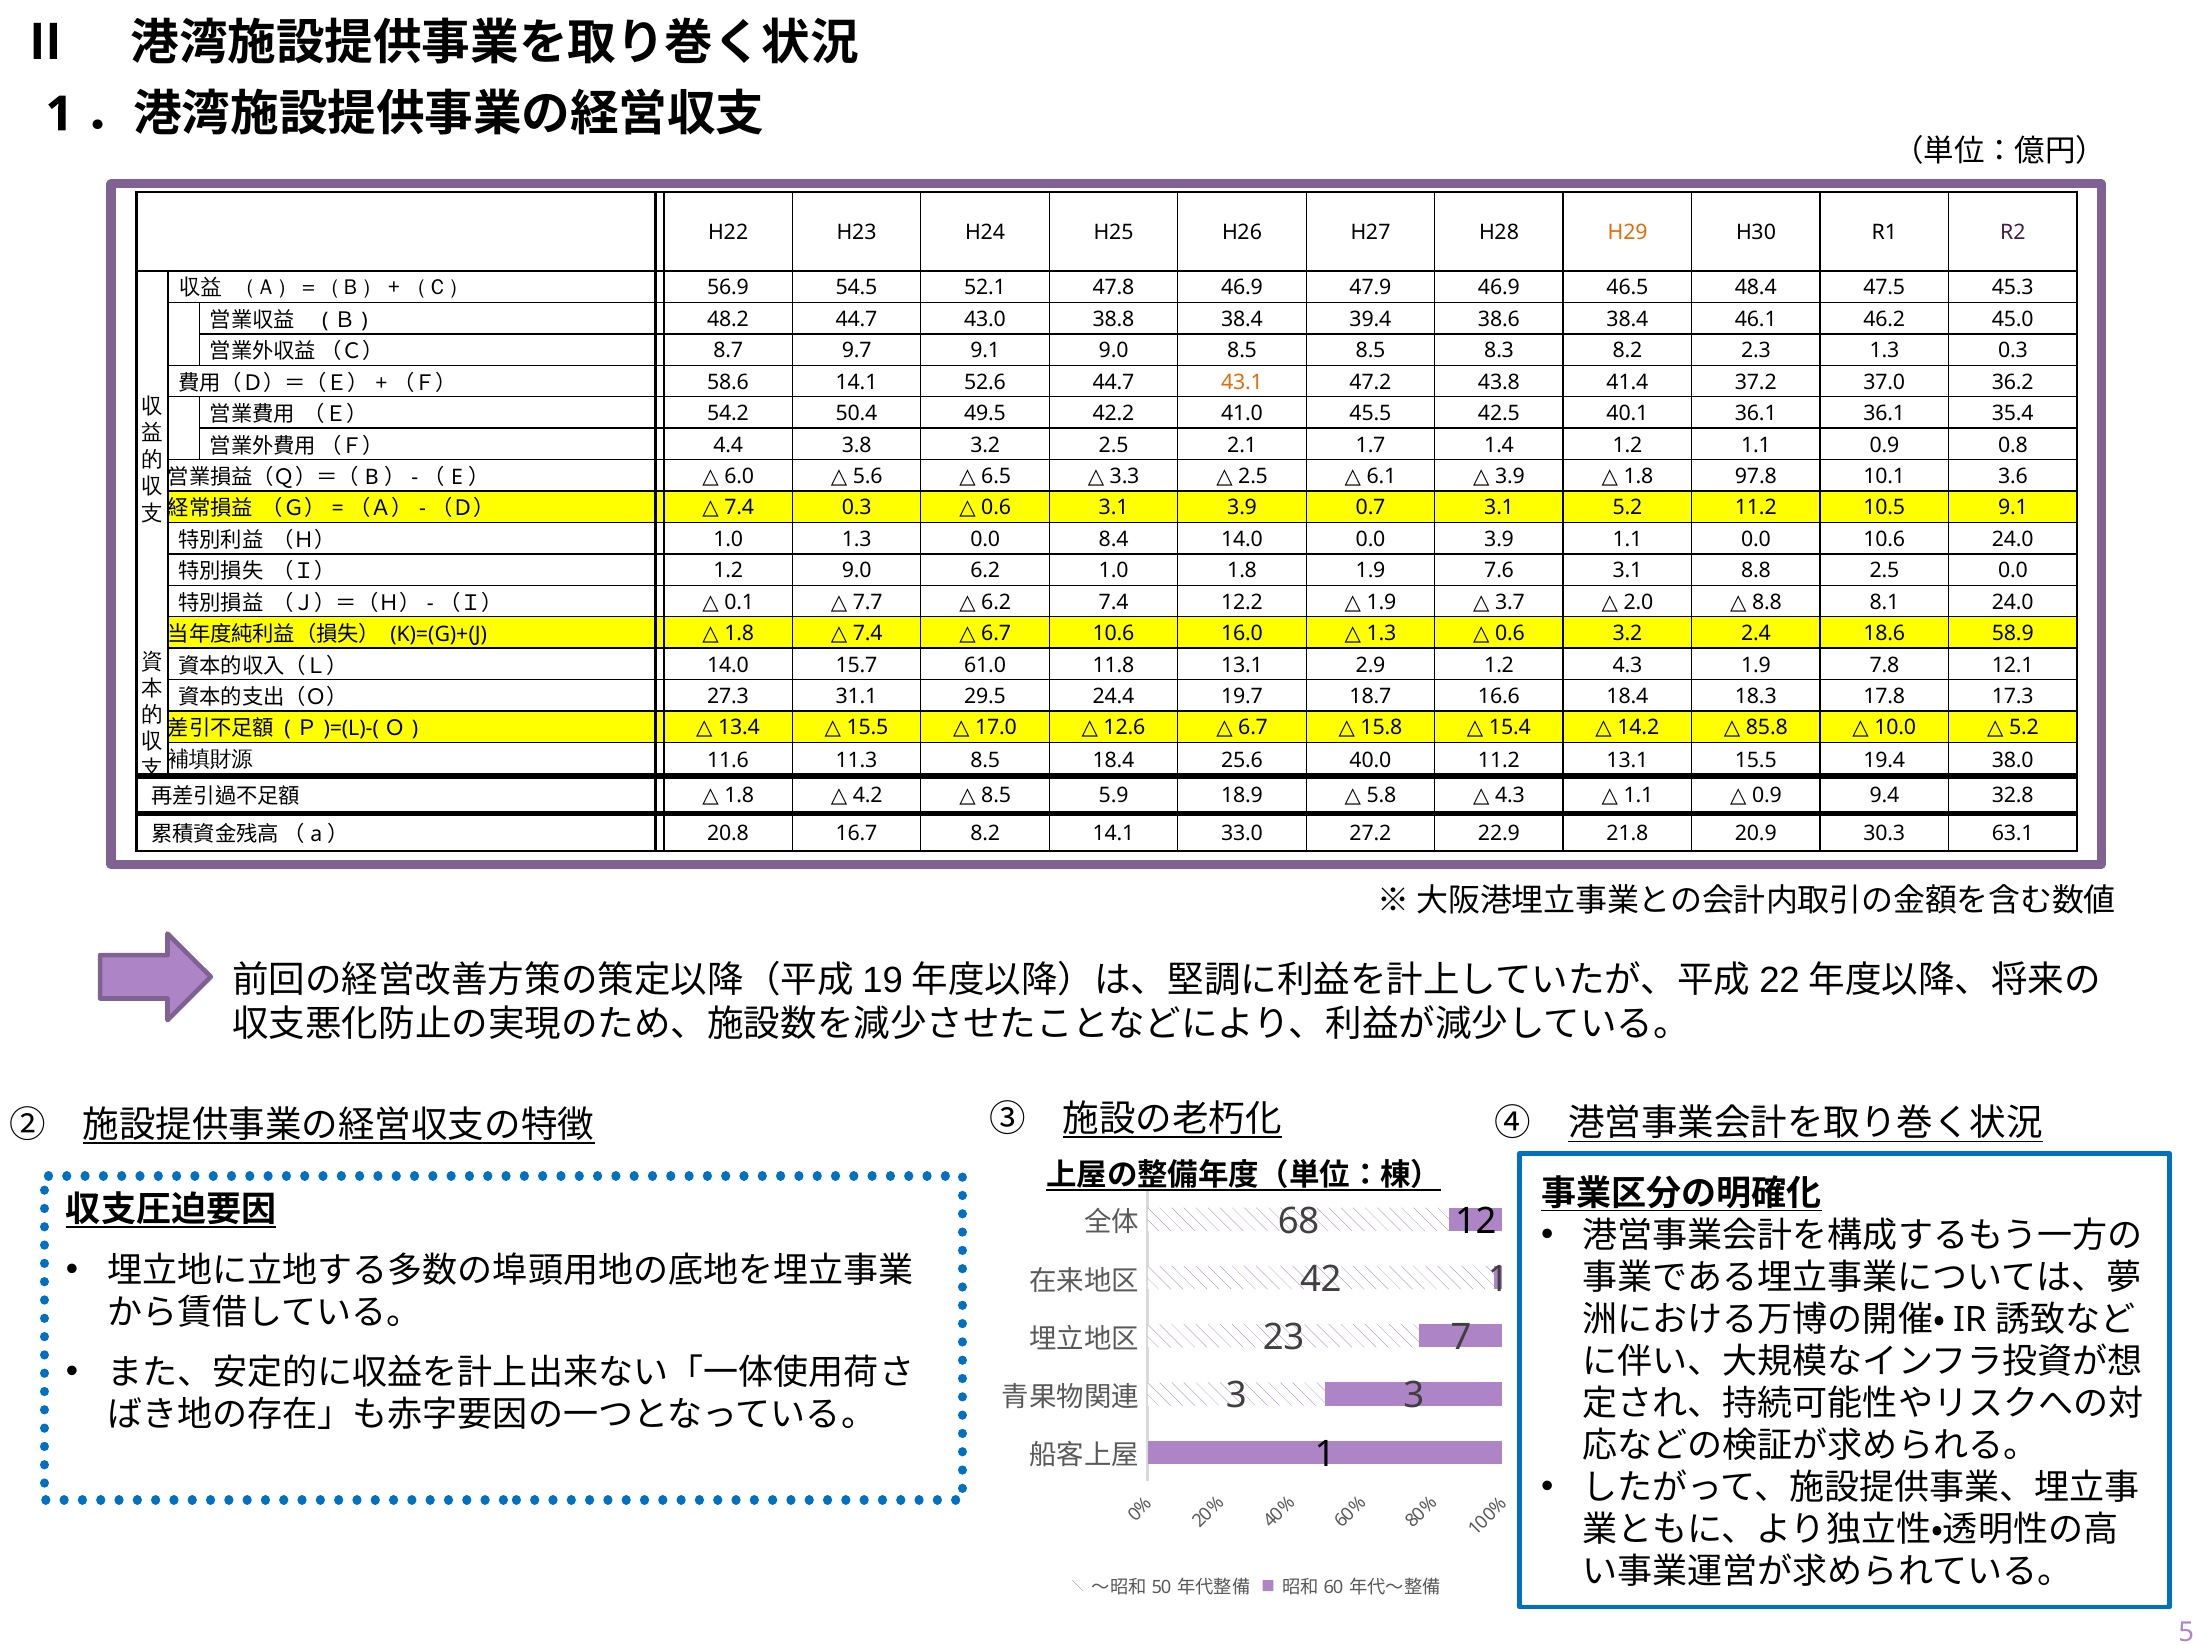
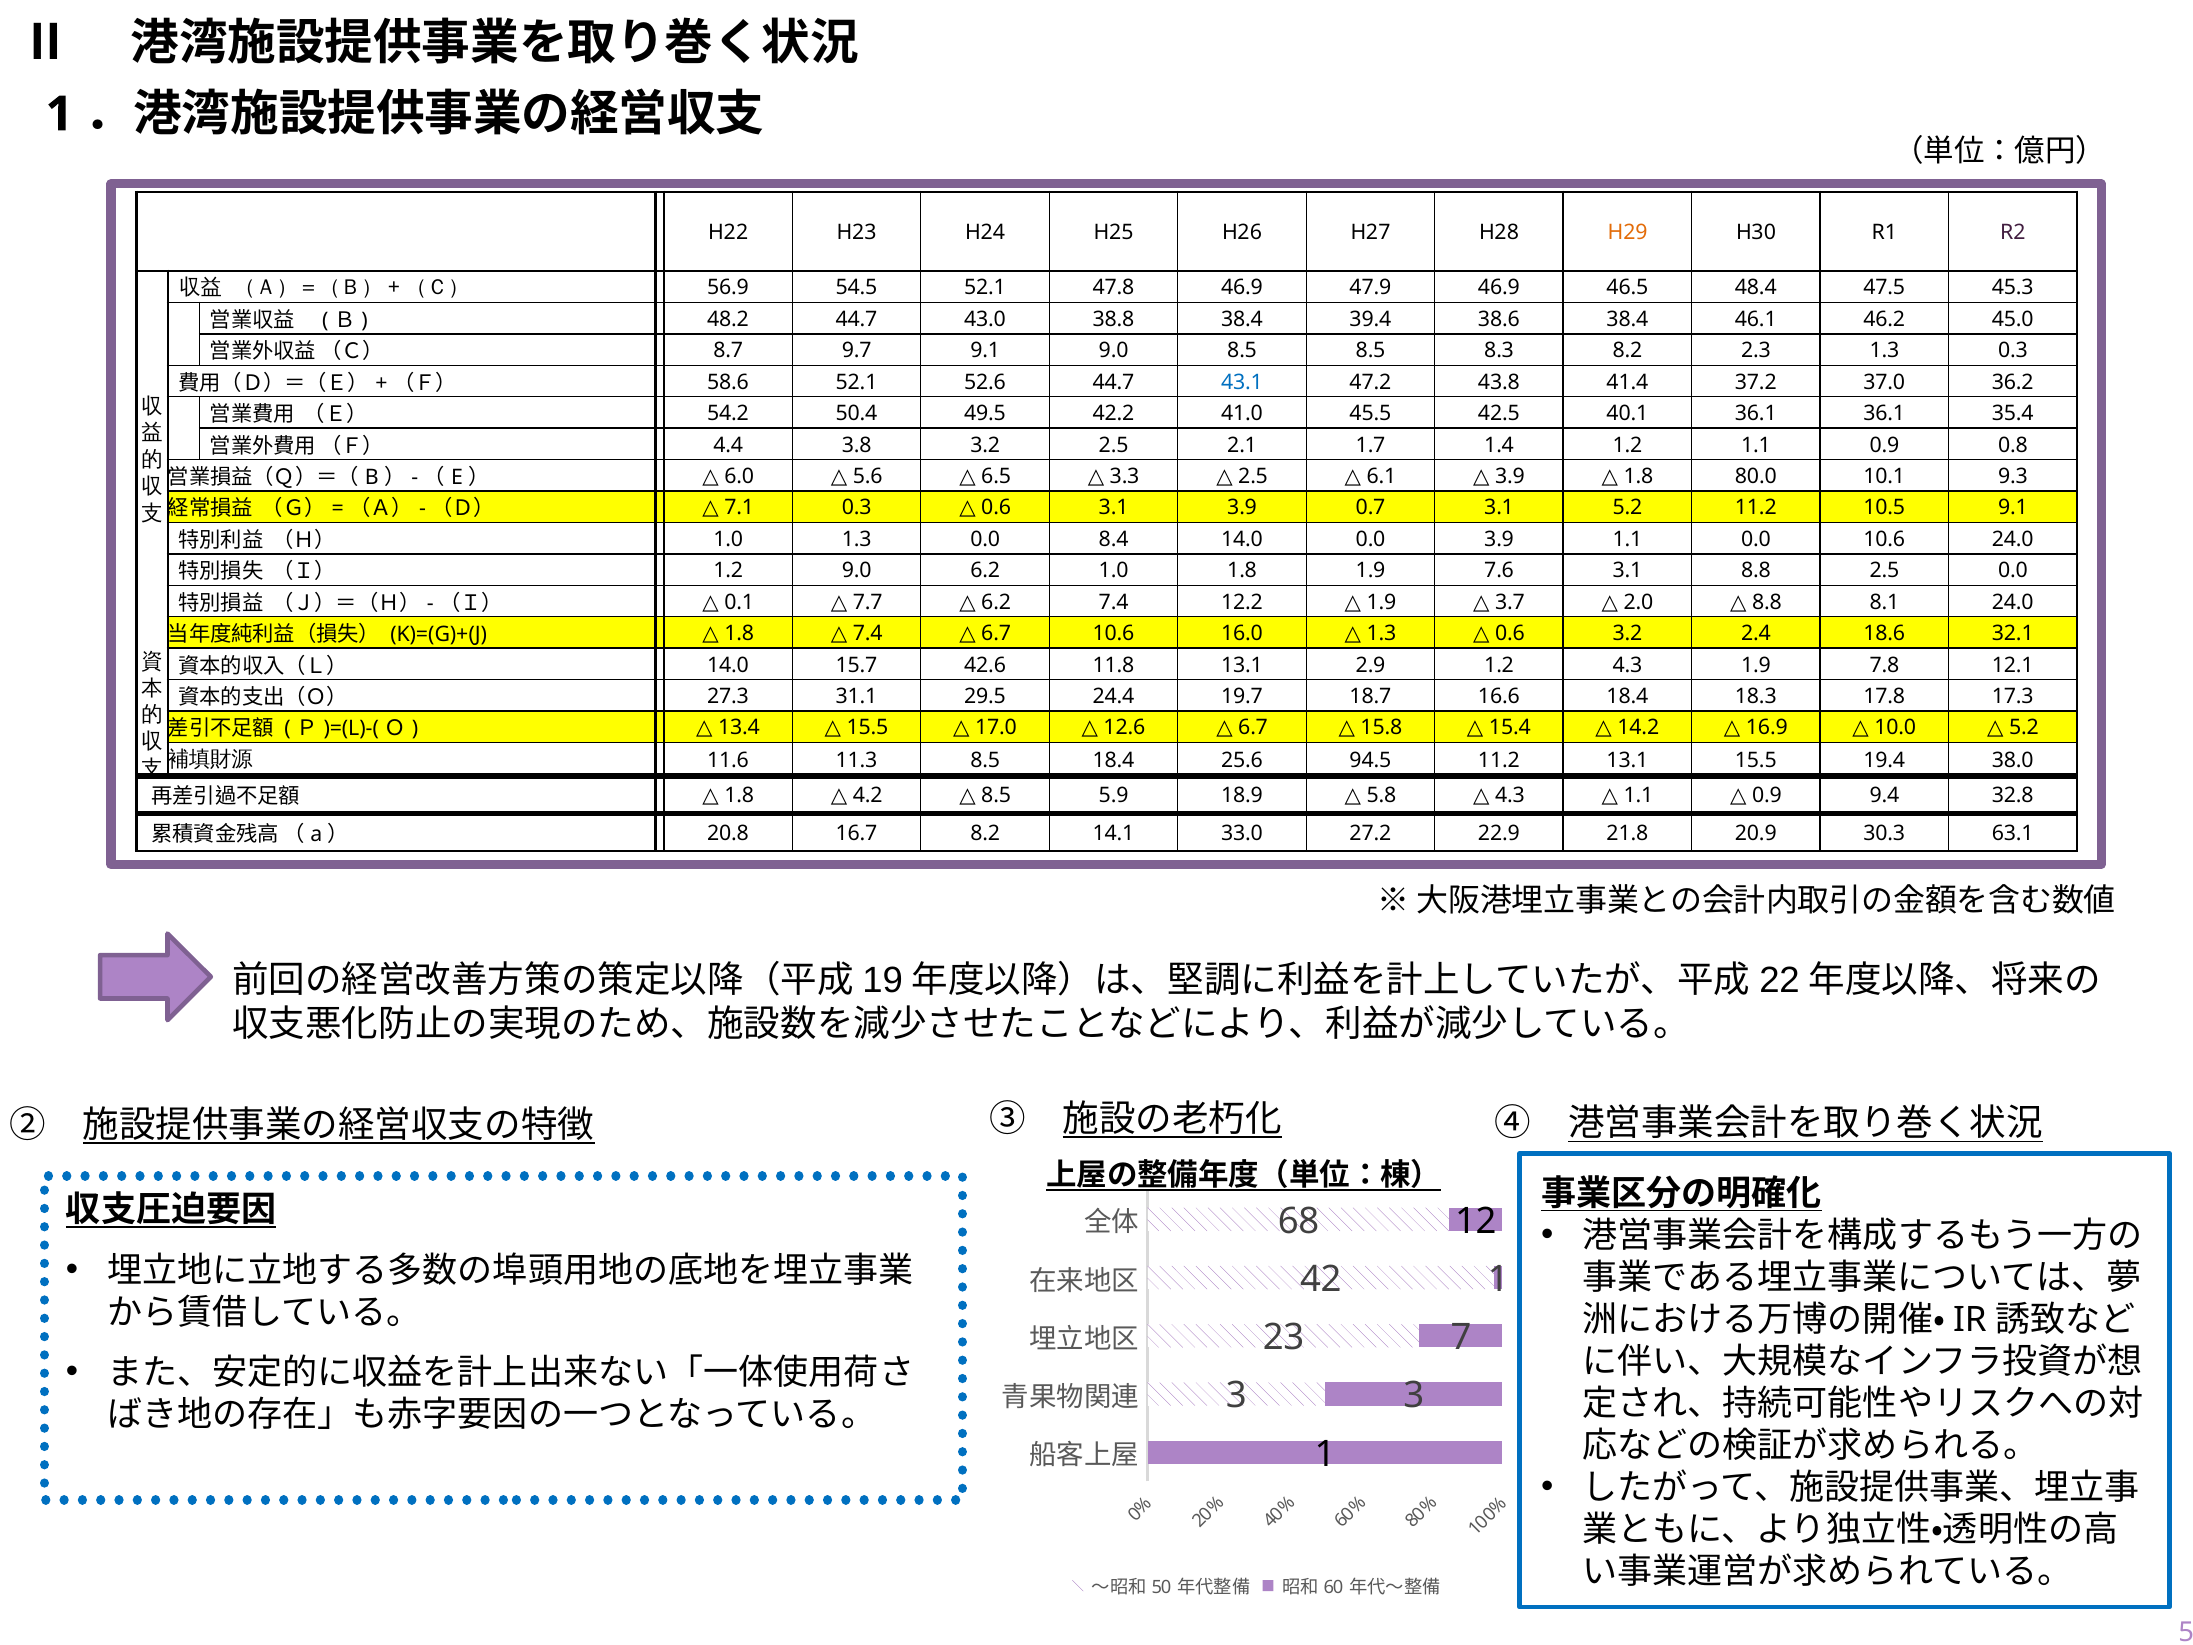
58.6 14.1: 14.1 -> 52.1
43.1 colour: orange -> blue
97.8: 97.8 -> 80.0
3.6: 3.6 -> 9.3
7.4 at (739, 508): 7.4 -> 7.1
58.9: 58.9 -> 32.1
61.0: 61.0 -> 42.6
85.8: 85.8 -> 16.9
40.0: 40.0 -> 94.5
